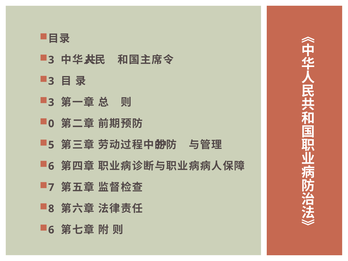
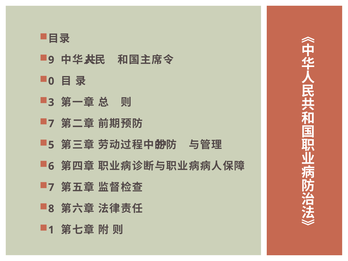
3 at (51, 60): 3 -> 9
3 at (51, 81): 3 -> 0
0 at (51, 124): 0 -> 7
6 at (51, 230): 6 -> 1
